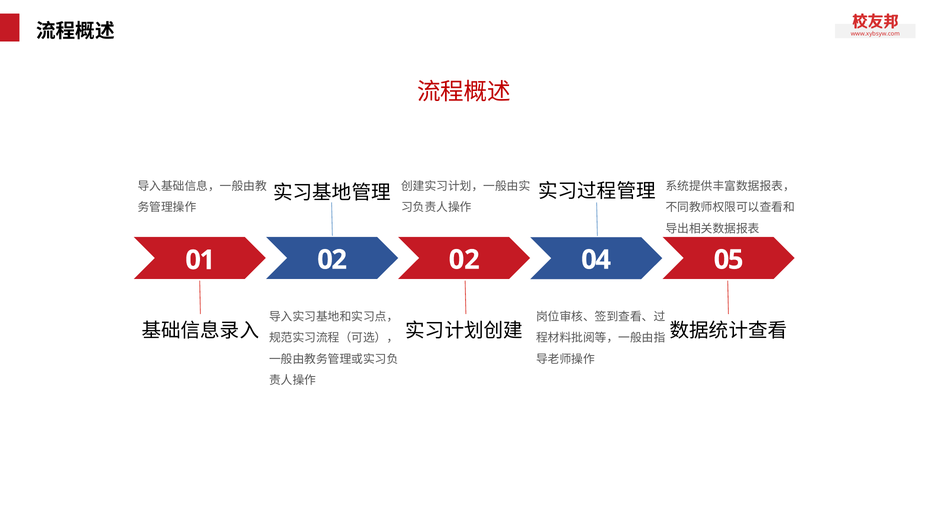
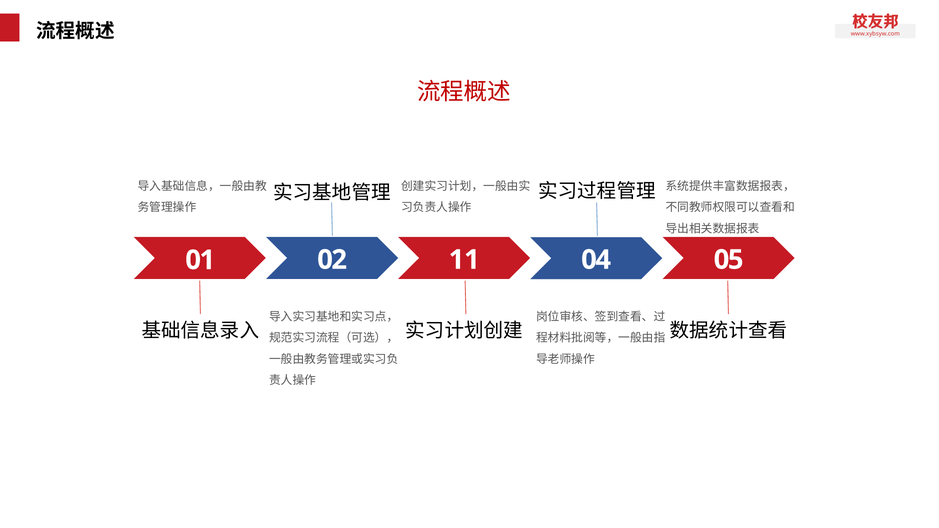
02 02: 02 -> 11
